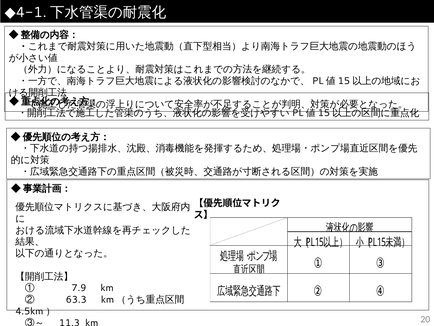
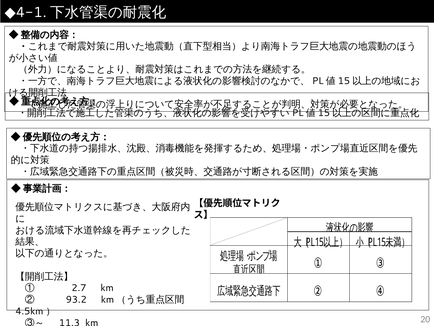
7.9: 7.9 -> 2.7
63.3: 63.3 -> 93.2
